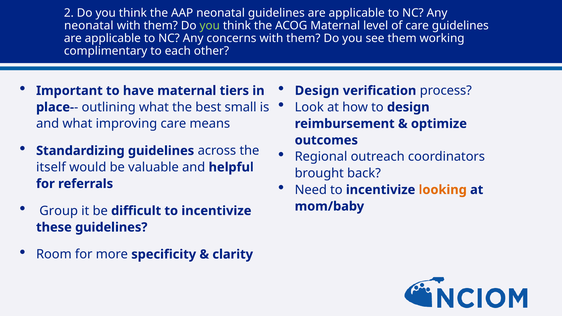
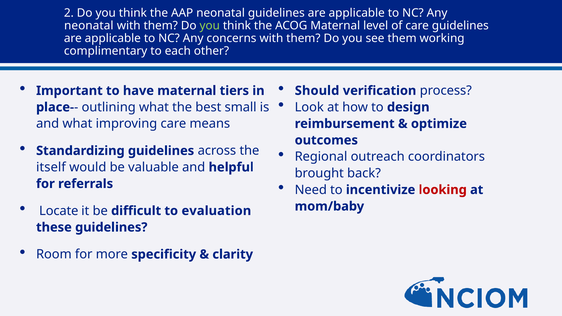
Design at (317, 91): Design -> Should
looking colour: orange -> red
Group: Group -> Locate
difficult to incentivize: incentivize -> evaluation
